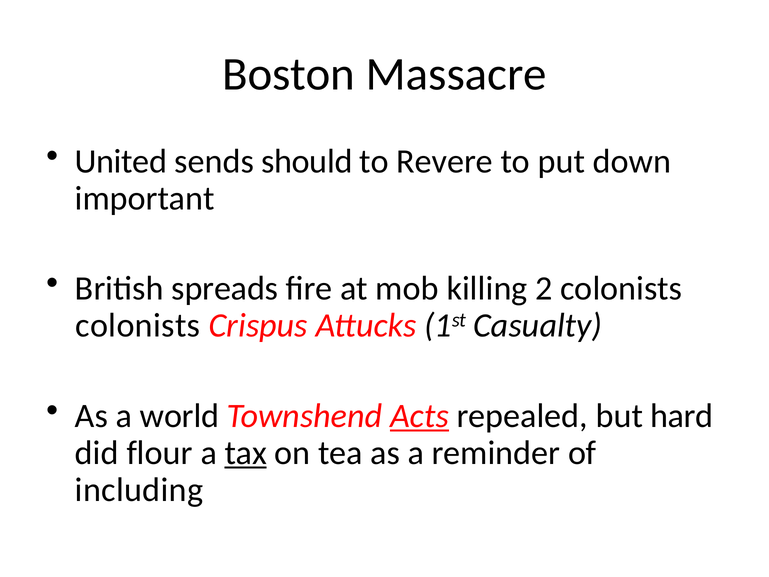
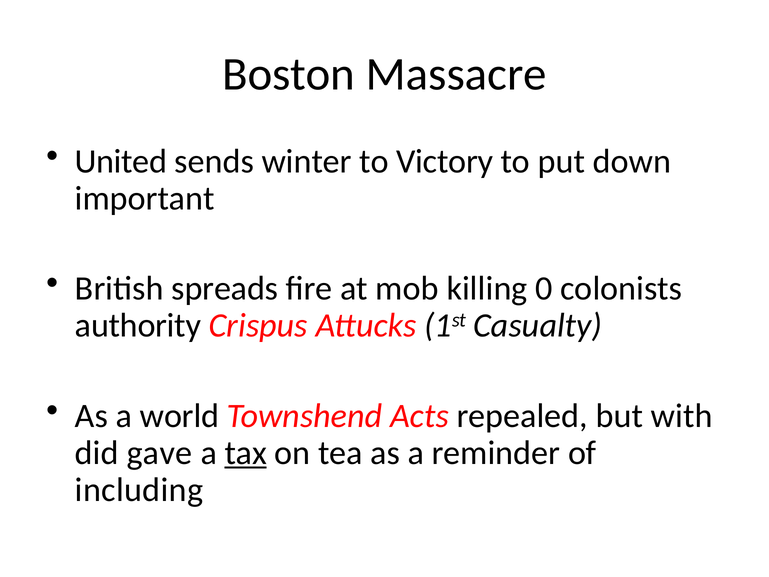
should: should -> winter
Revere: Revere -> Victory
2: 2 -> 0
colonists at (138, 325): colonists -> authority
Acts underline: present -> none
hard: hard -> with
flour: flour -> gave
